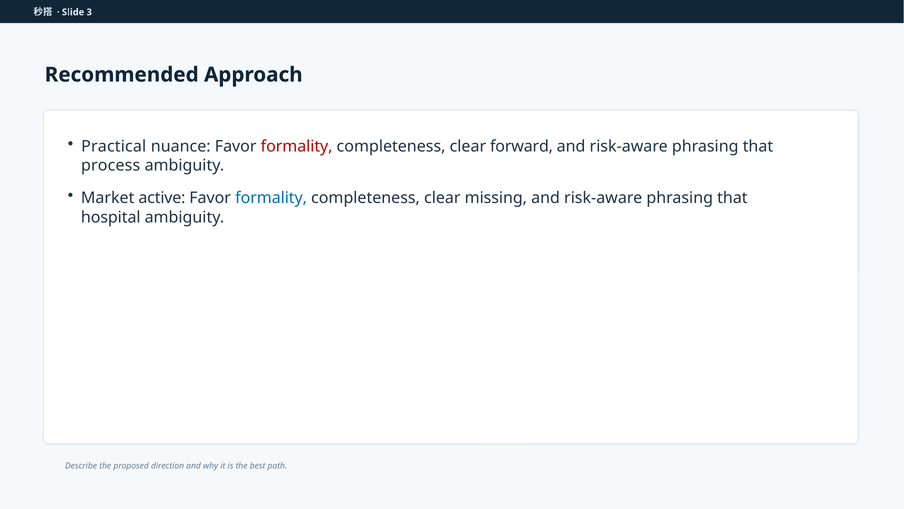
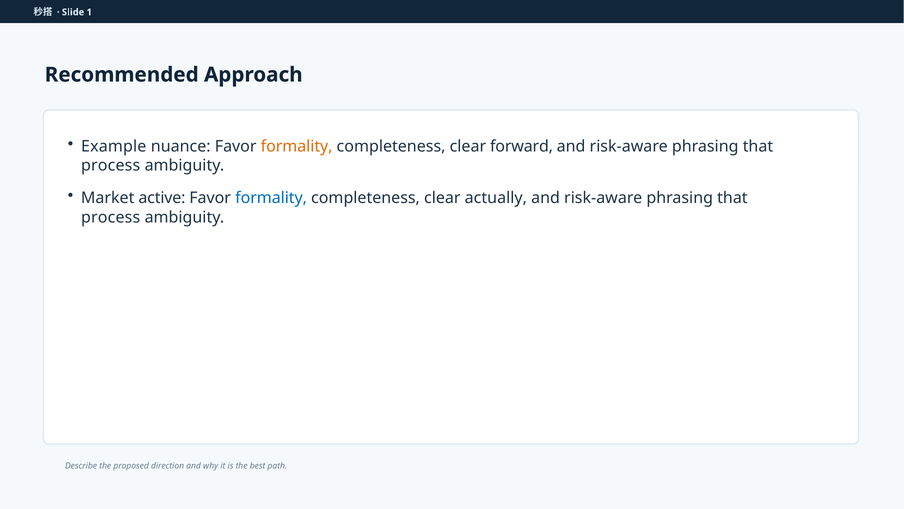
3: 3 -> 1
Practical: Practical -> Example
formality at (297, 146) colour: red -> orange
missing: missing -> actually
hospital at (111, 217): hospital -> process
